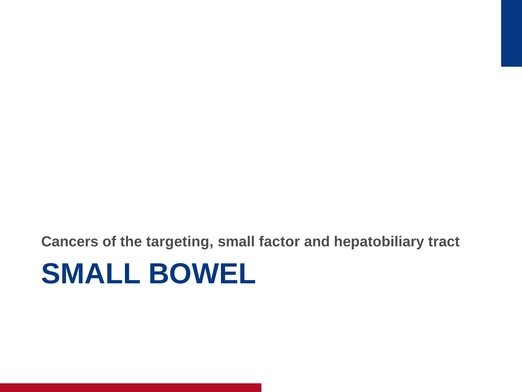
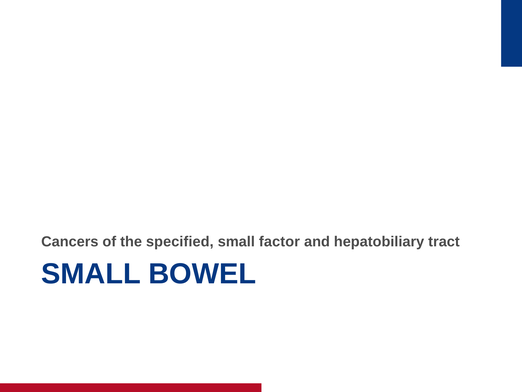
targeting: targeting -> specified
